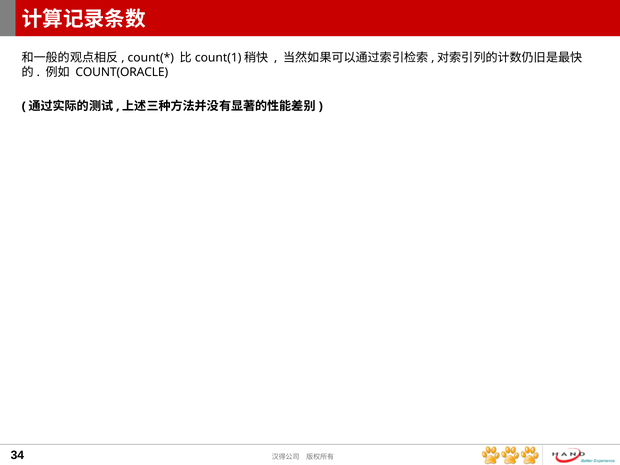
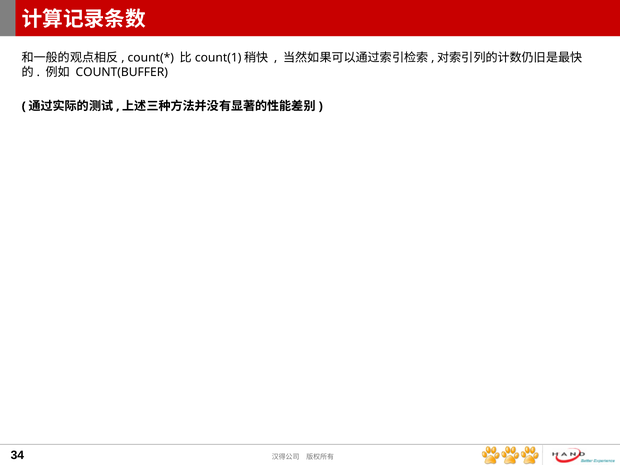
COUNT(ORACLE: COUNT(ORACLE -> COUNT(BUFFER
